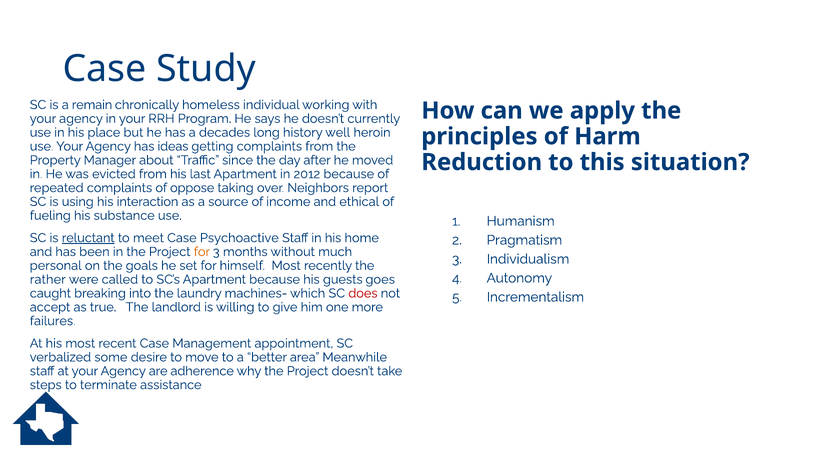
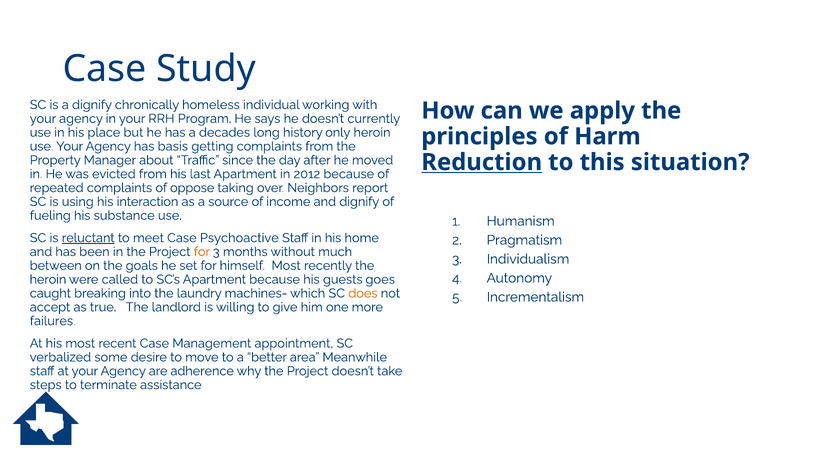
a remain: remain -> dignify
well: well -> only
ideas: ideas -> basis
Reduction underline: none -> present
and ethical: ethical -> dignify
personal: personal -> between
rather at (48, 280): rather -> heroin
does colour: red -> orange
